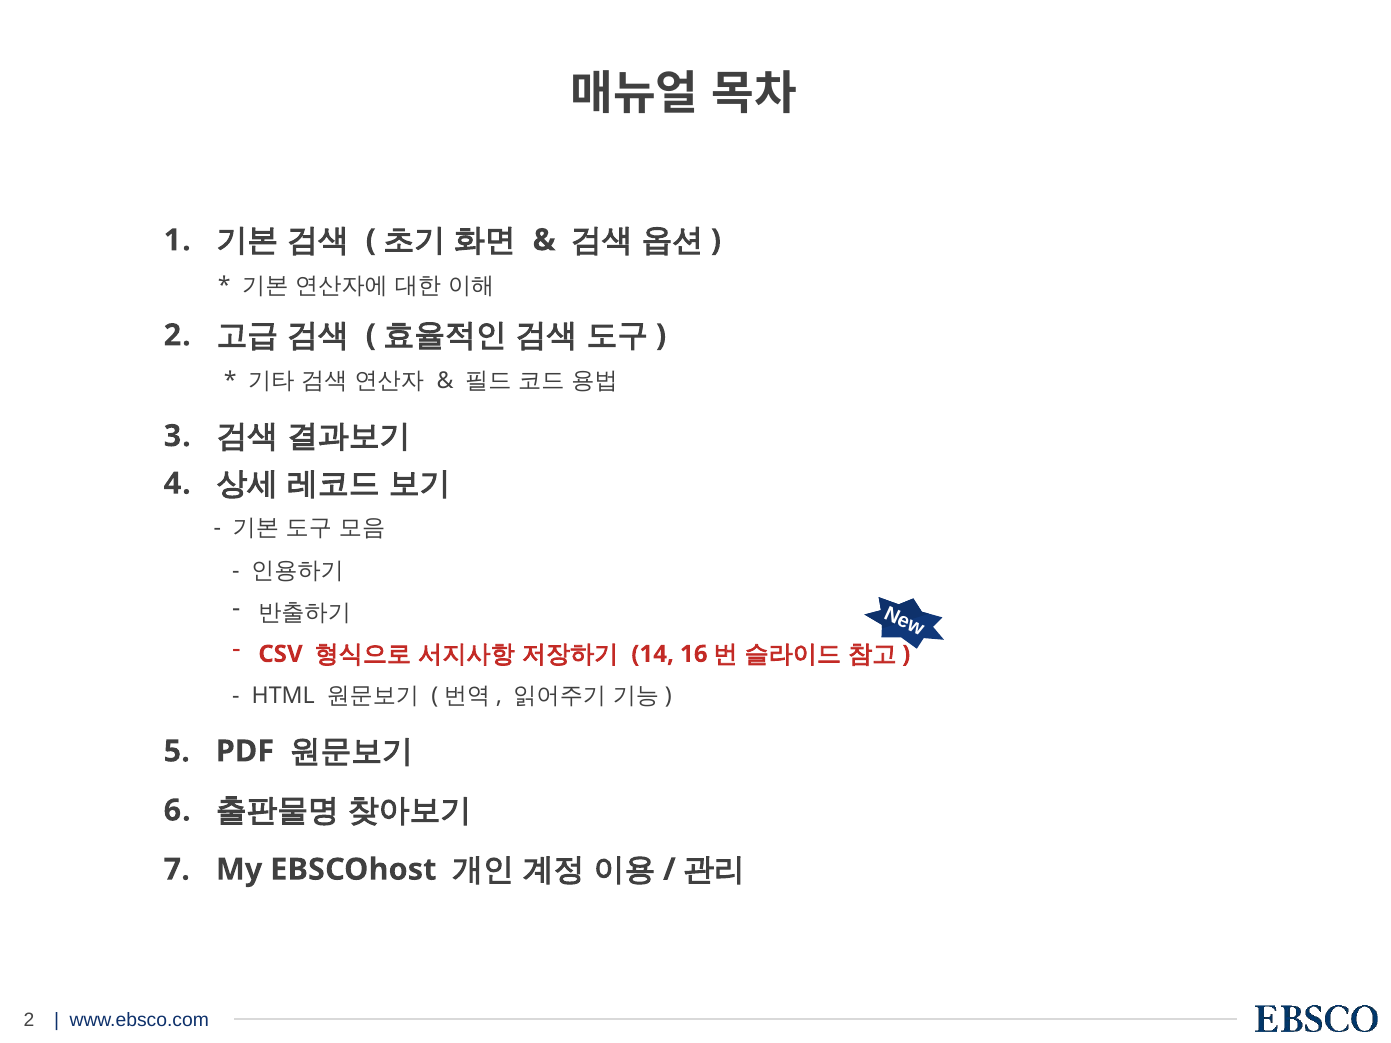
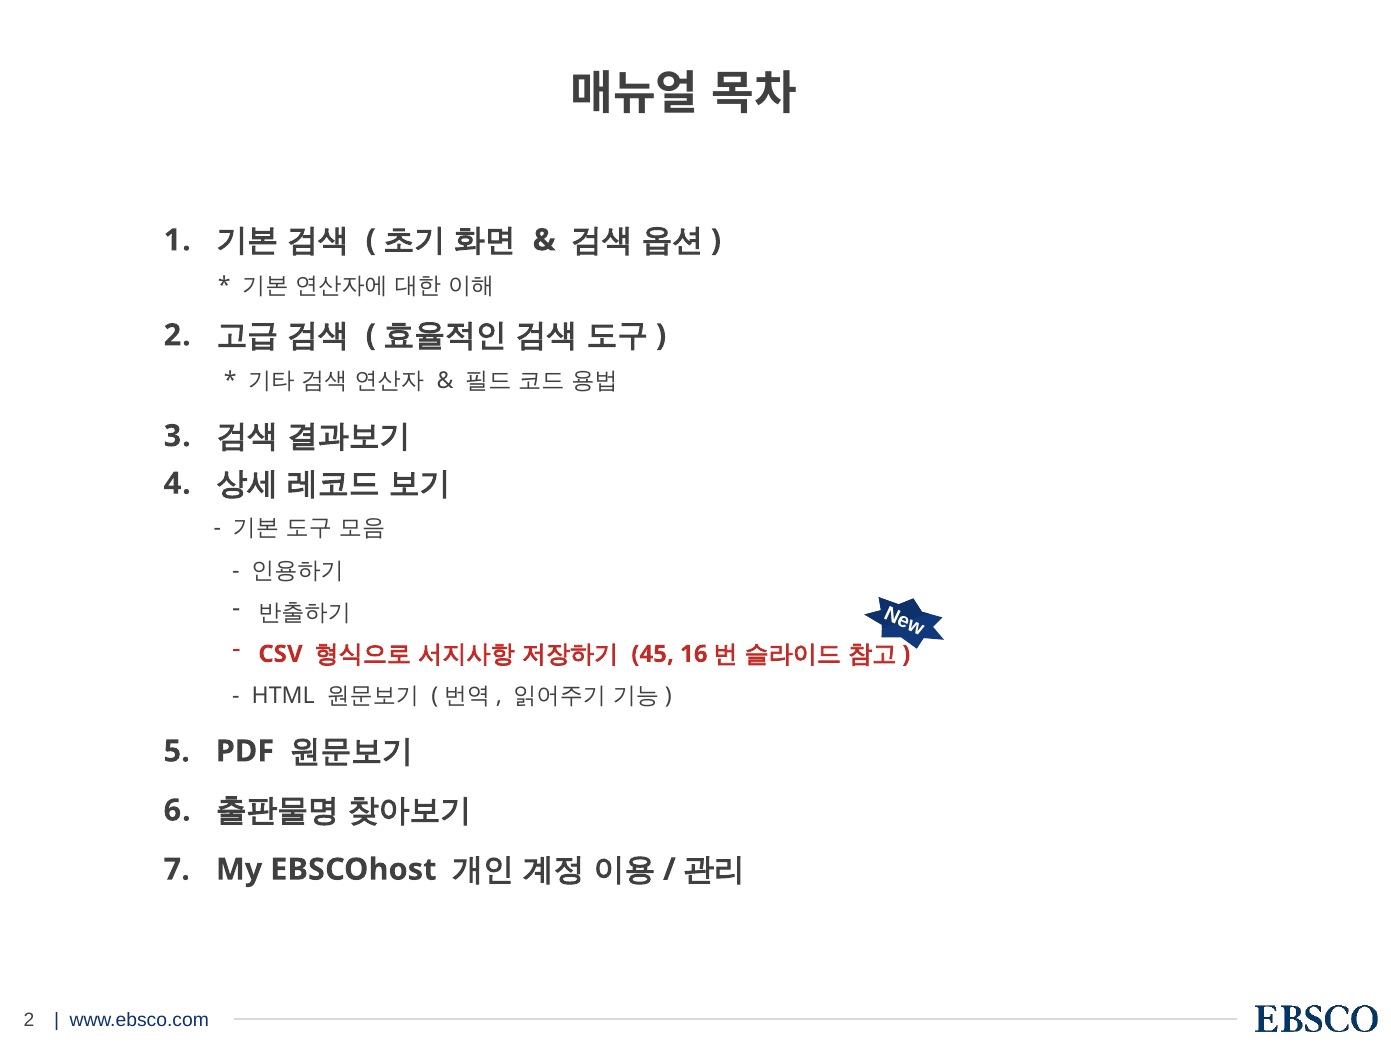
14: 14 -> 45
